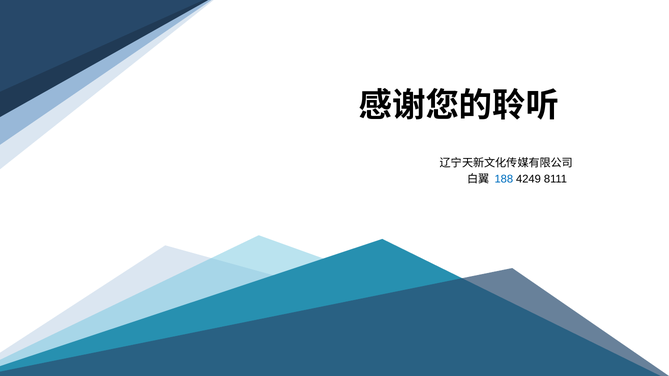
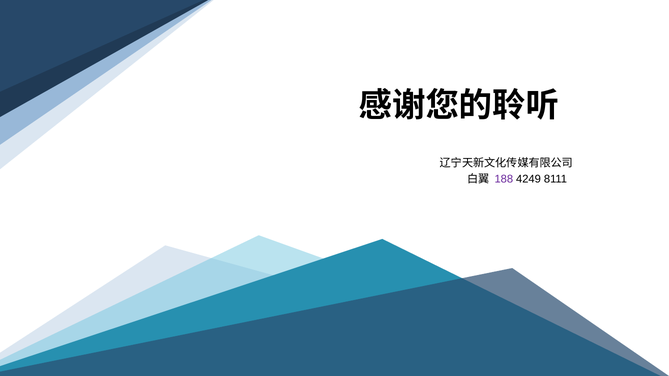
188 colour: blue -> purple
